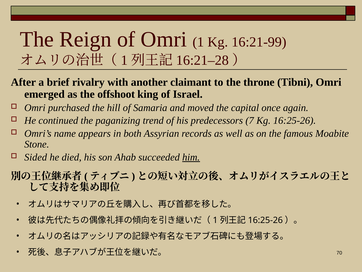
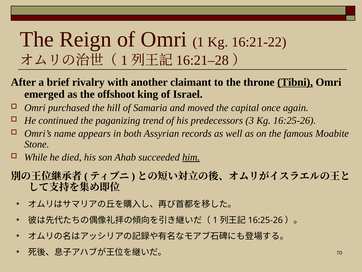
16:21-99: 16:21-99 -> 16:21-22
Tibni underline: none -> present
7: 7 -> 3
Sided: Sided -> While
